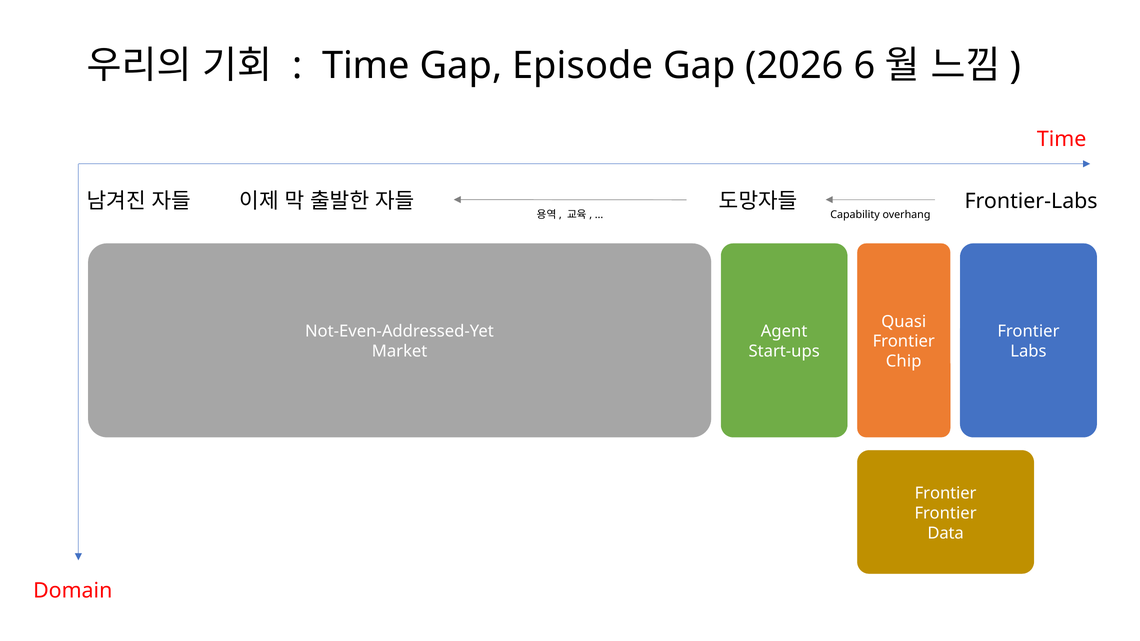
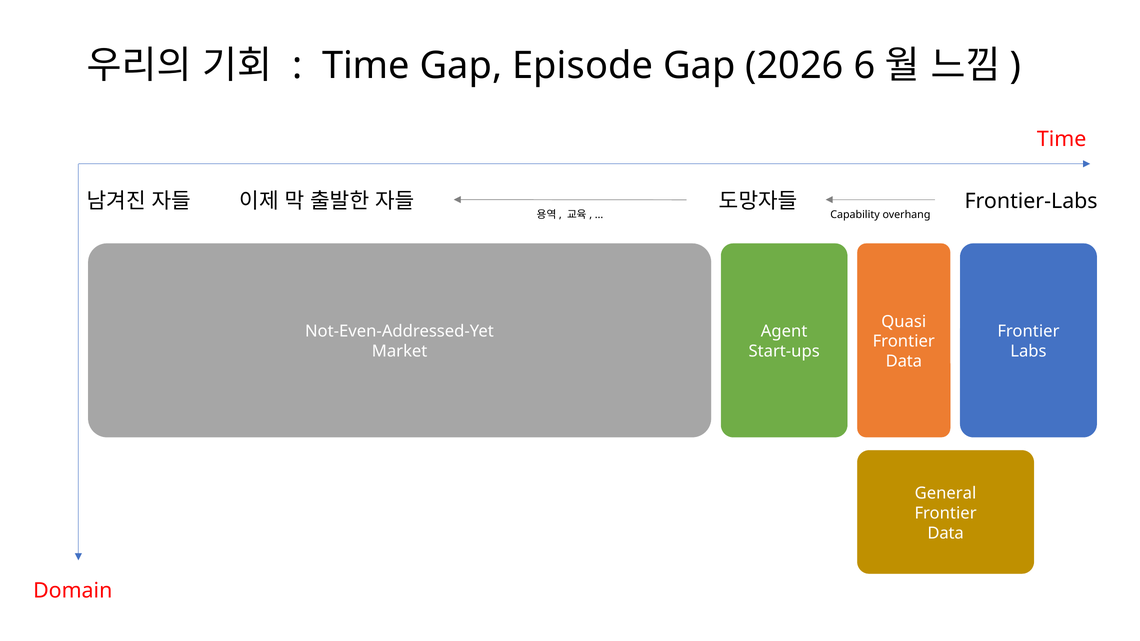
Chip at (904, 362): Chip -> Data
Frontier at (946, 493): Frontier -> General
